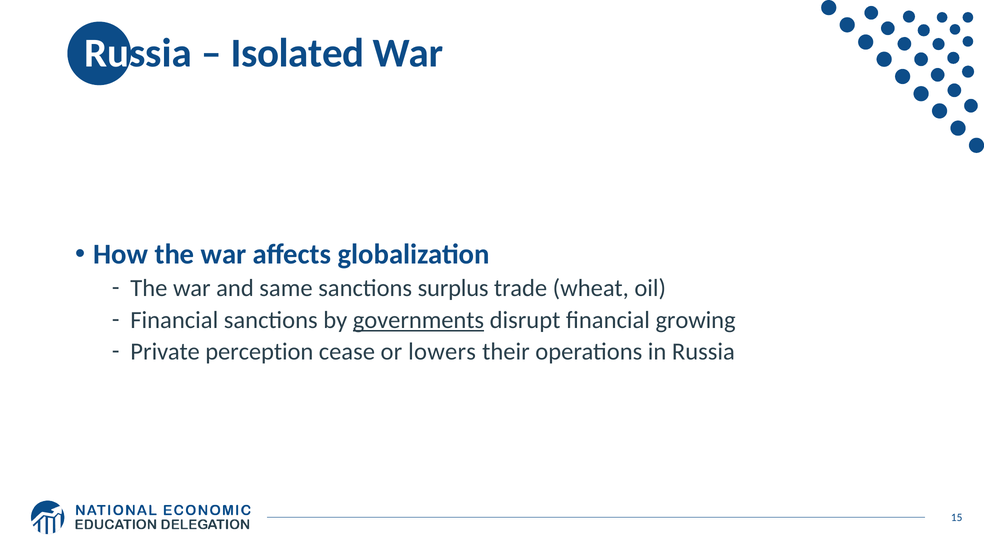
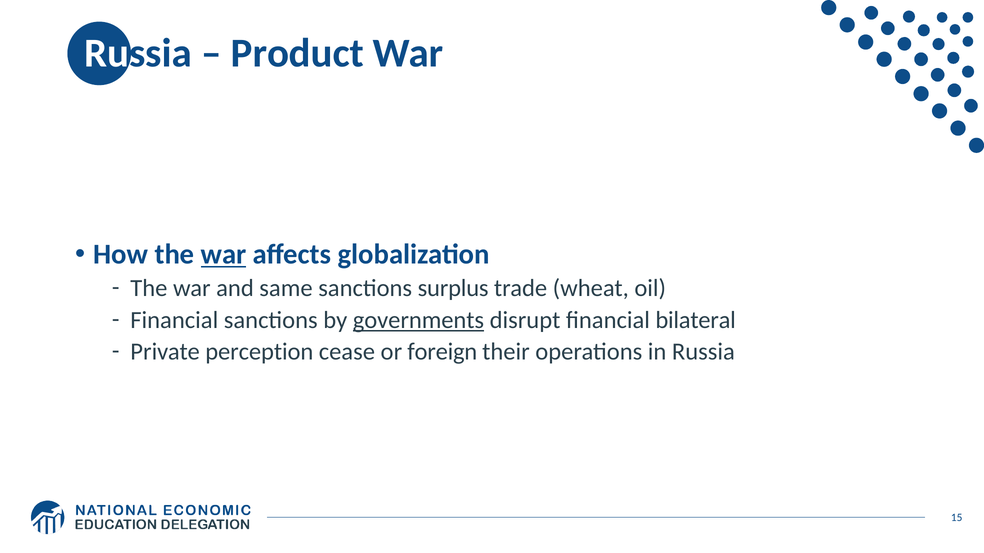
Isolated: Isolated -> Product
war at (224, 255) underline: none -> present
growing: growing -> bilateral
lowers: lowers -> foreign
